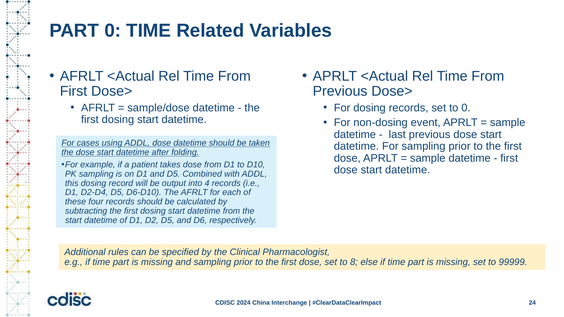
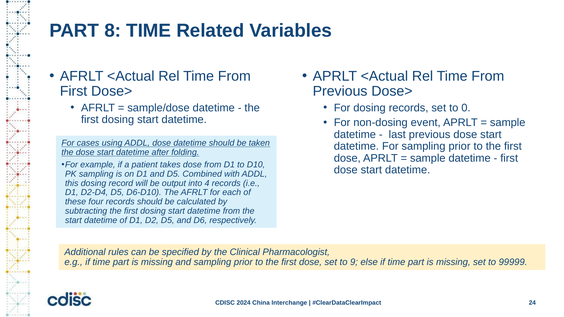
PART 0: 0 -> 8
8: 8 -> 9
